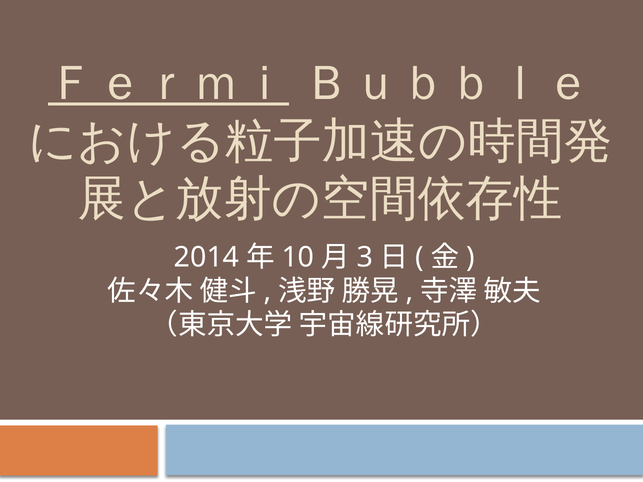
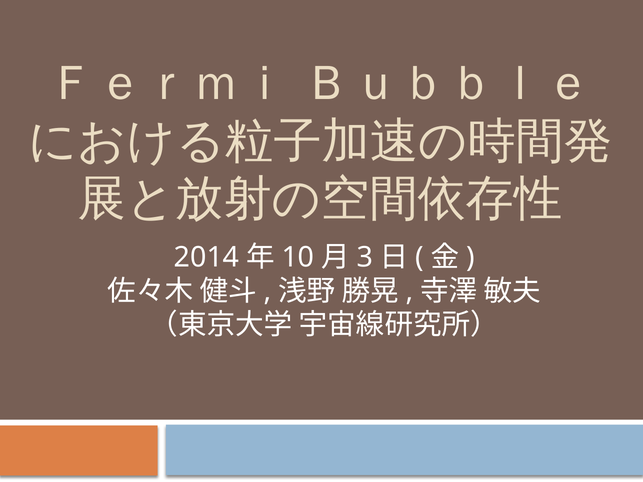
Ｆｅｒｍｉ underline: present -> none
